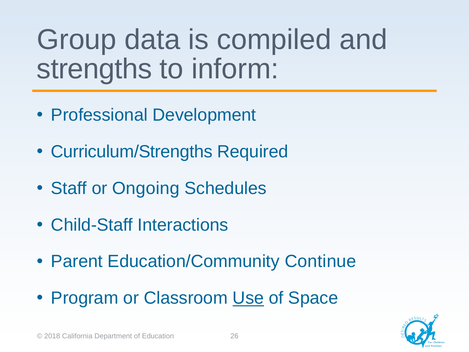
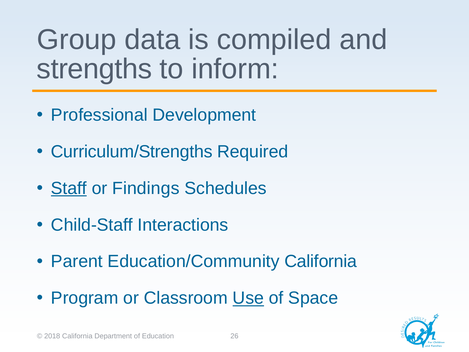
Staff underline: none -> present
Ongoing: Ongoing -> Findings
Education/Community Continue: Continue -> California
